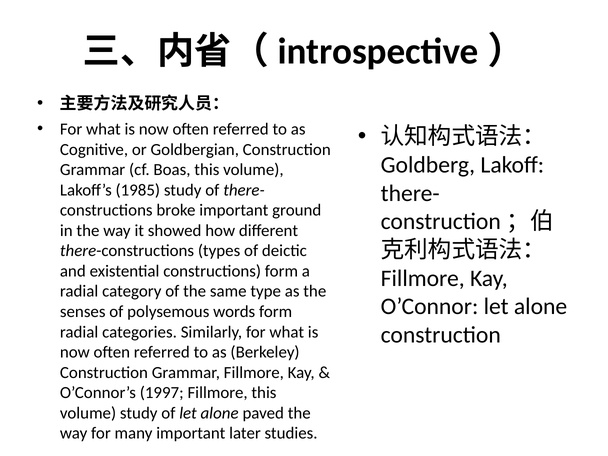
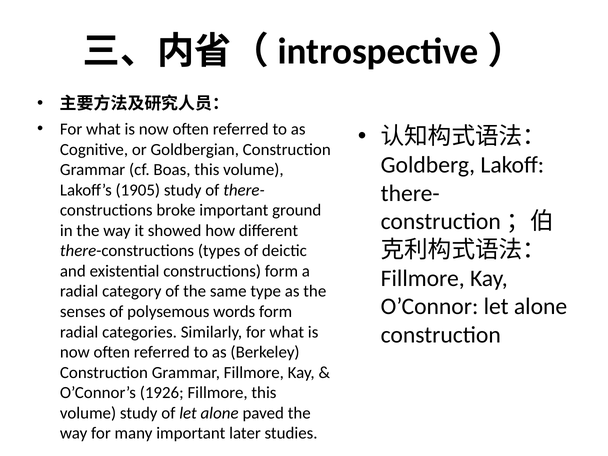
1985: 1985 -> 1905
1997: 1997 -> 1926
